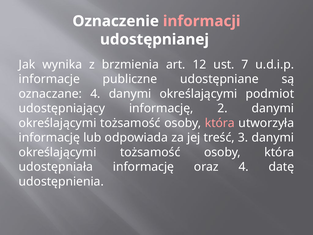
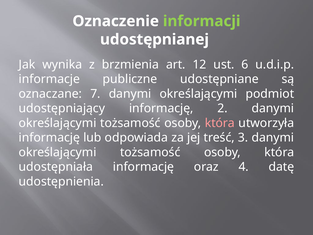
informacji colour: pink -> light green
7: 7 -> 6
oznaczane 4: 4 -> 7
